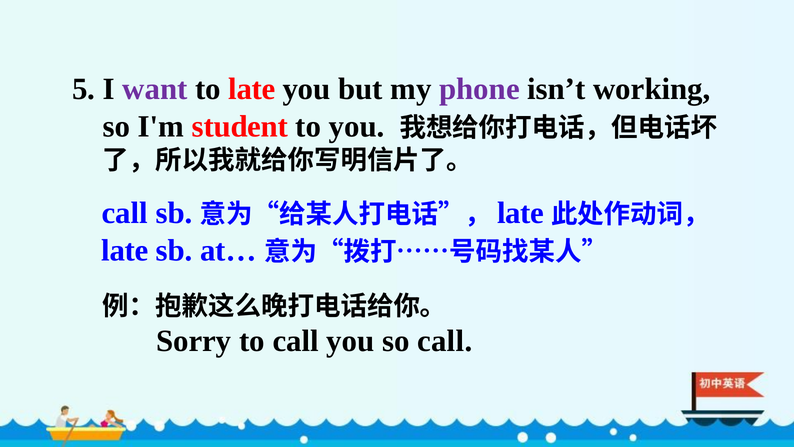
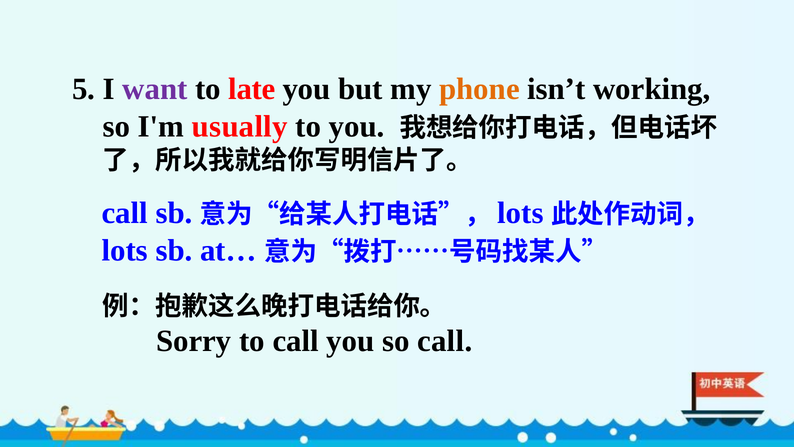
phone colour: purple -> orange
student: student -> usually
late at (521, 213): late -> lots
late at (125, 250): late -> lots
